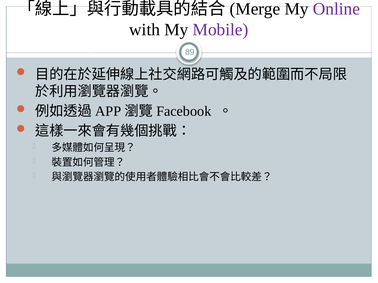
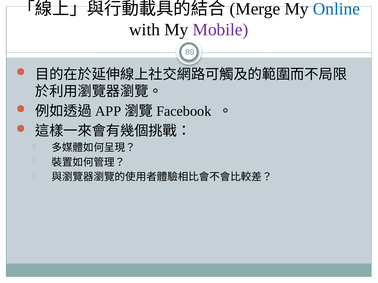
Online colour: purple -> blue
